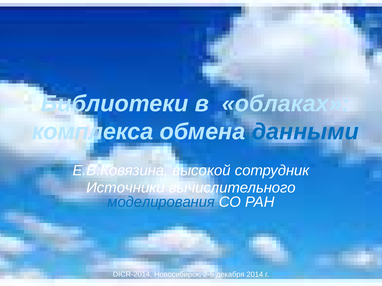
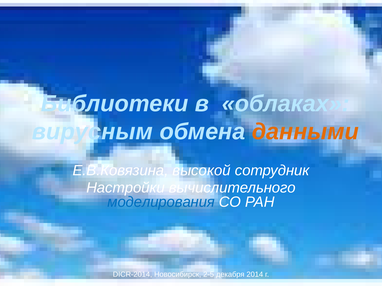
комплекса: комплекса -> вирусным
данными colour: blue -> orange
Источники: Источники -> Настройки
